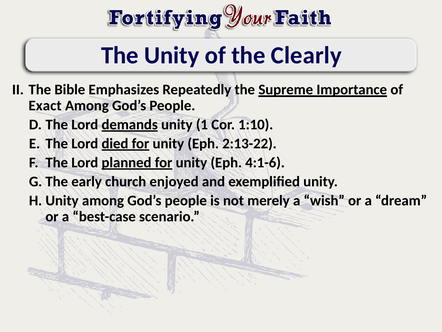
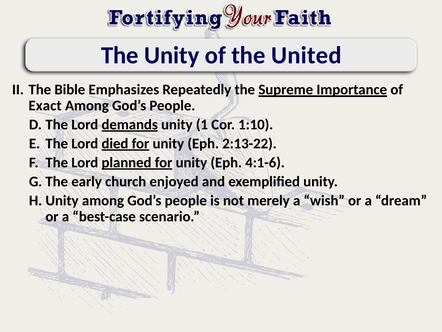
Clearly: Clearly -> United
